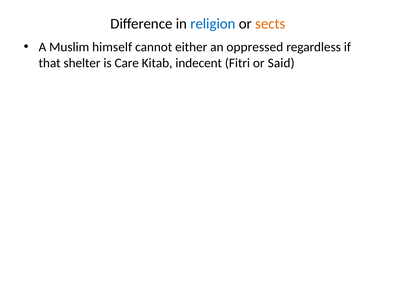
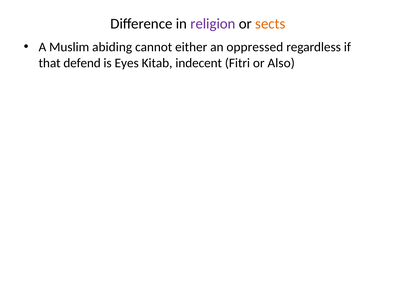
religion colour: blue -> purple
himself: himself -> abiding
shelter: shelter -> defend
Care: Care -> Eyes
Said: Said -> Also
